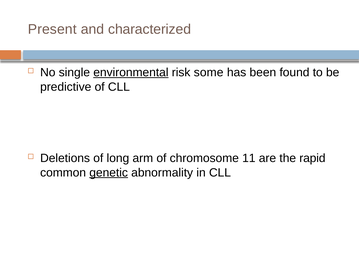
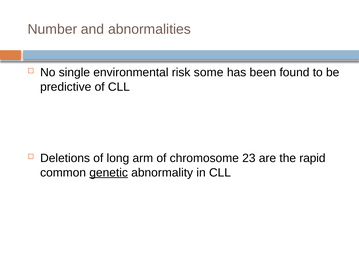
Present: Present -> Number
characterized: characterized -> abnormalities
environmental underline: present -> none
11: 11 -> 23
